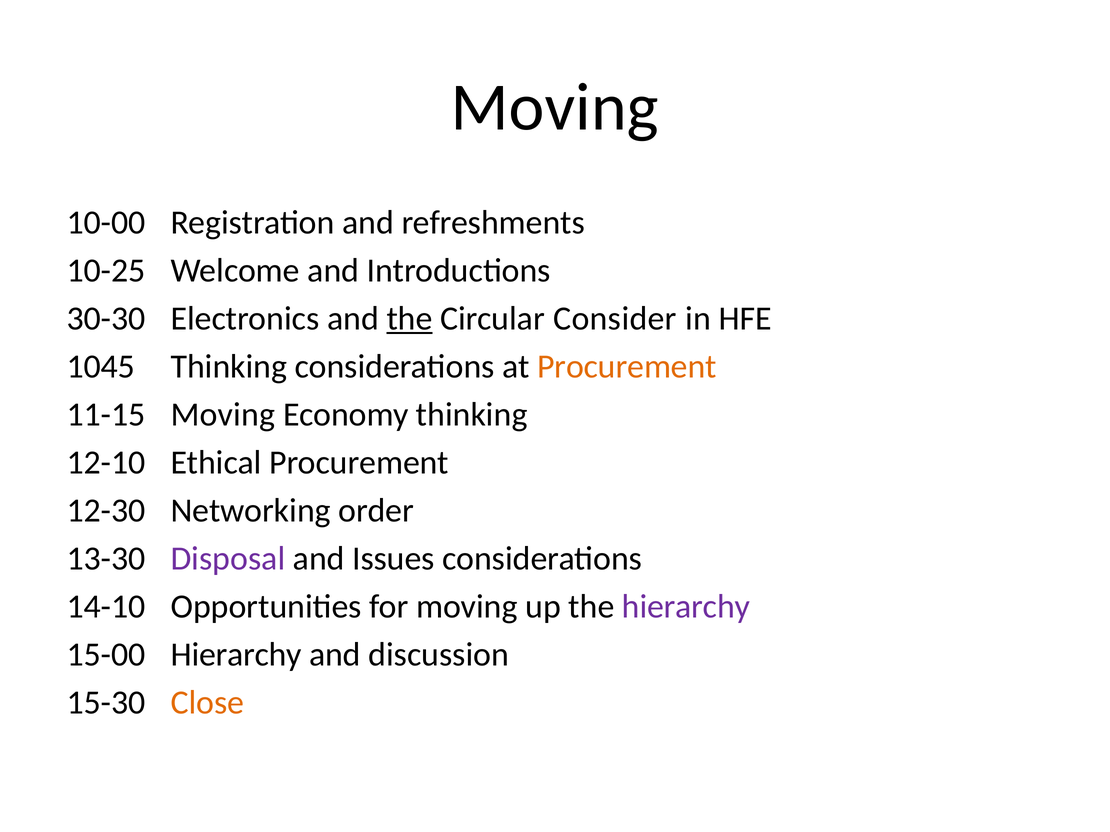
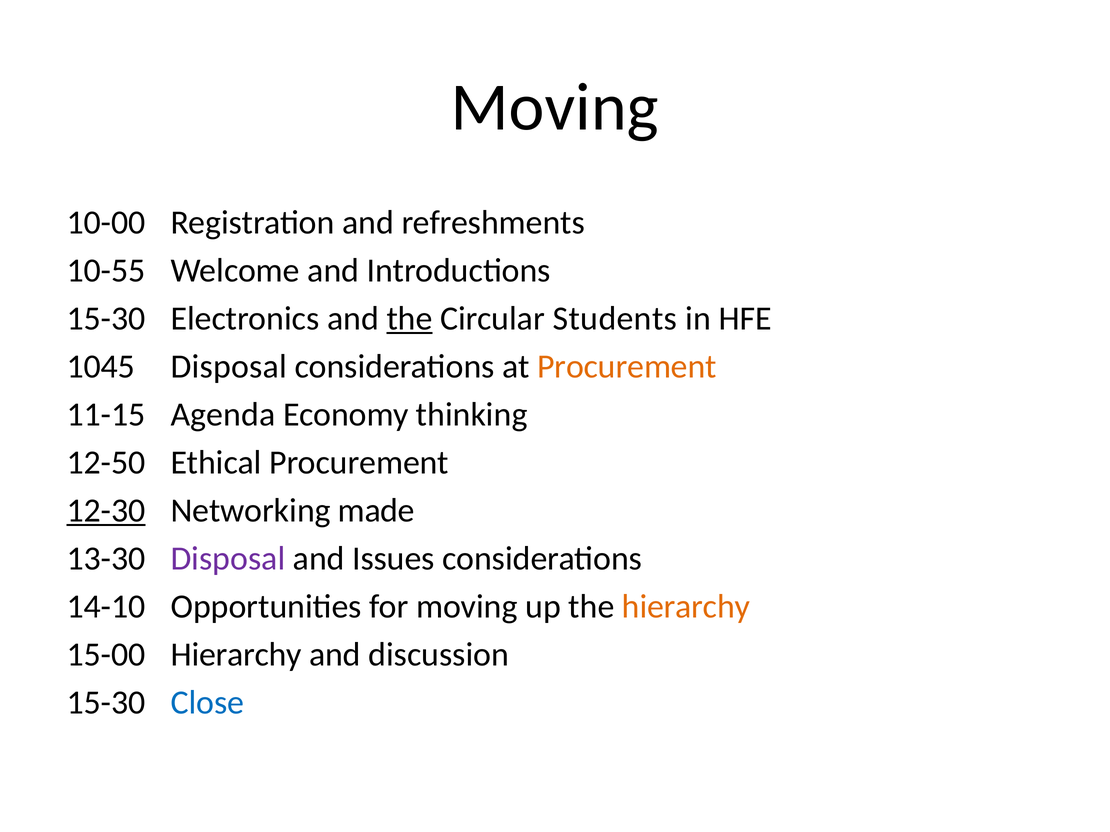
10-25: 10-25 -> 10-55
30-30 at (106, 319): 30-30 -> 15-30
Consider: Consider -> Students
1045 Thinking: Thinking -> Disposal
11-15 Moving: Moving -> Agenda
12-10: 12-10 -> 12-50
12-30 underline: none -> present
order: order -> made
hierarchy at (686, 607) colour: purple -> orange
Close colour: orange -> blue
